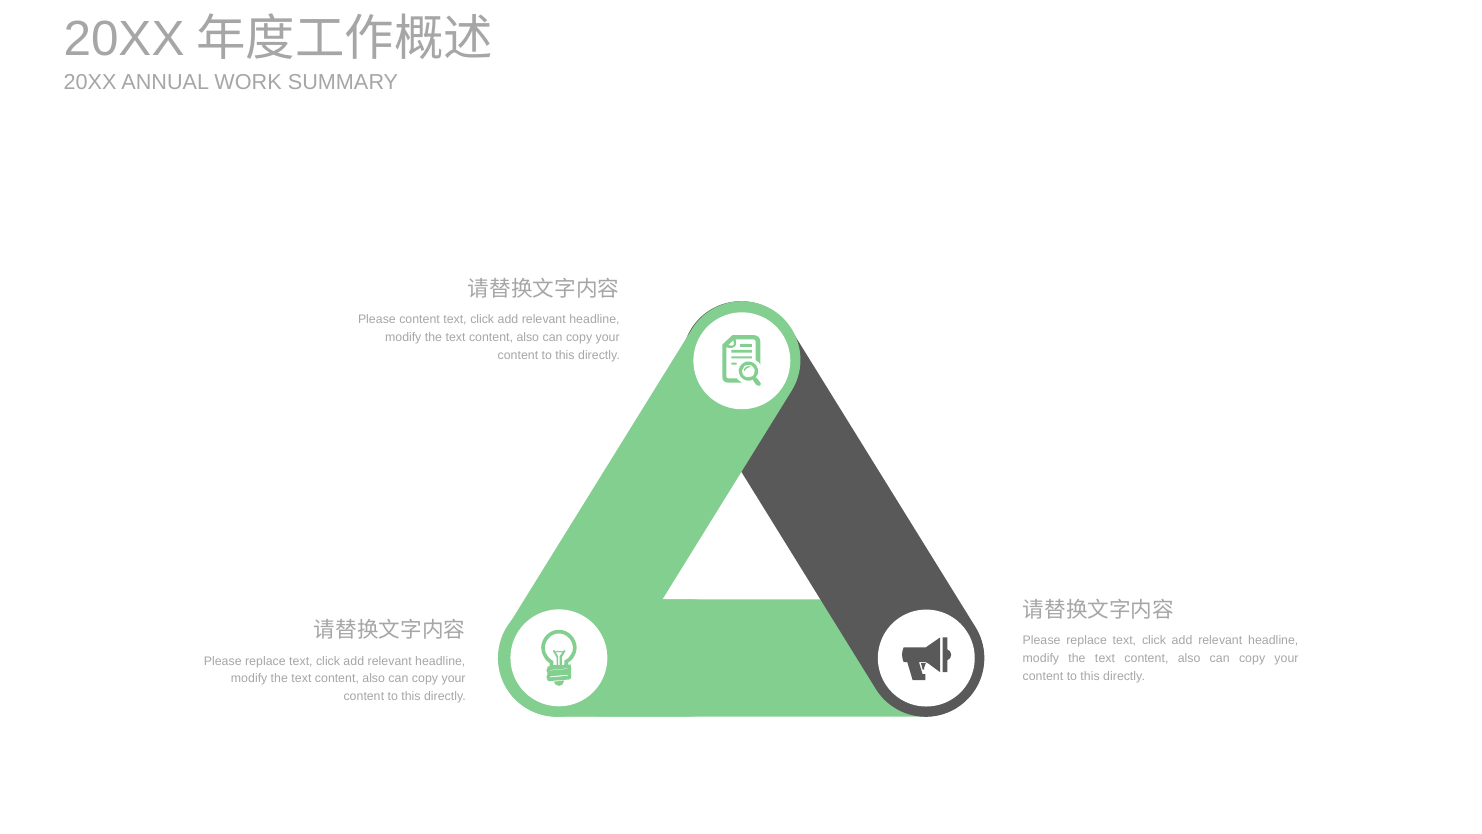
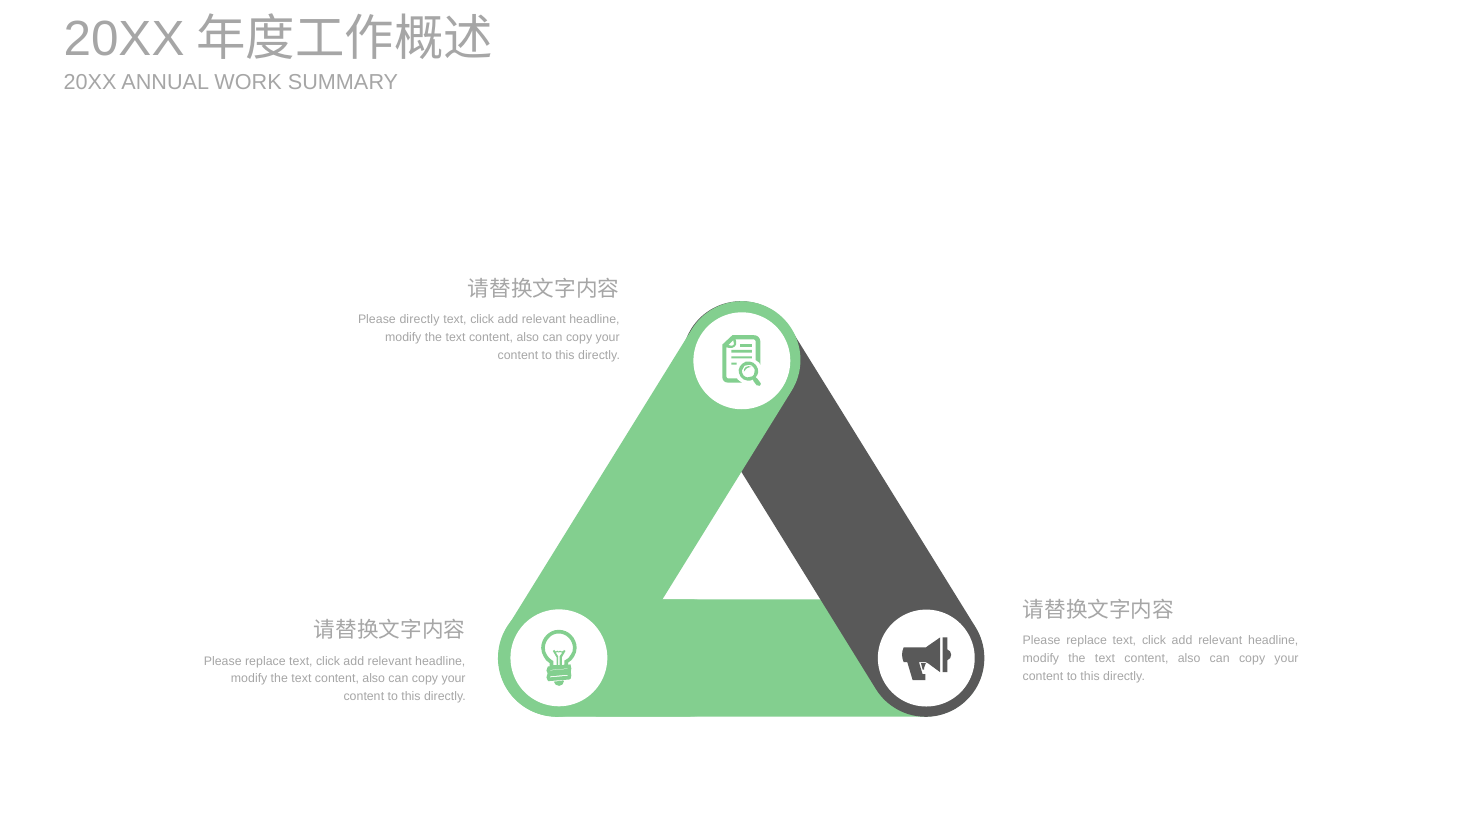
Please content: content -> directly
